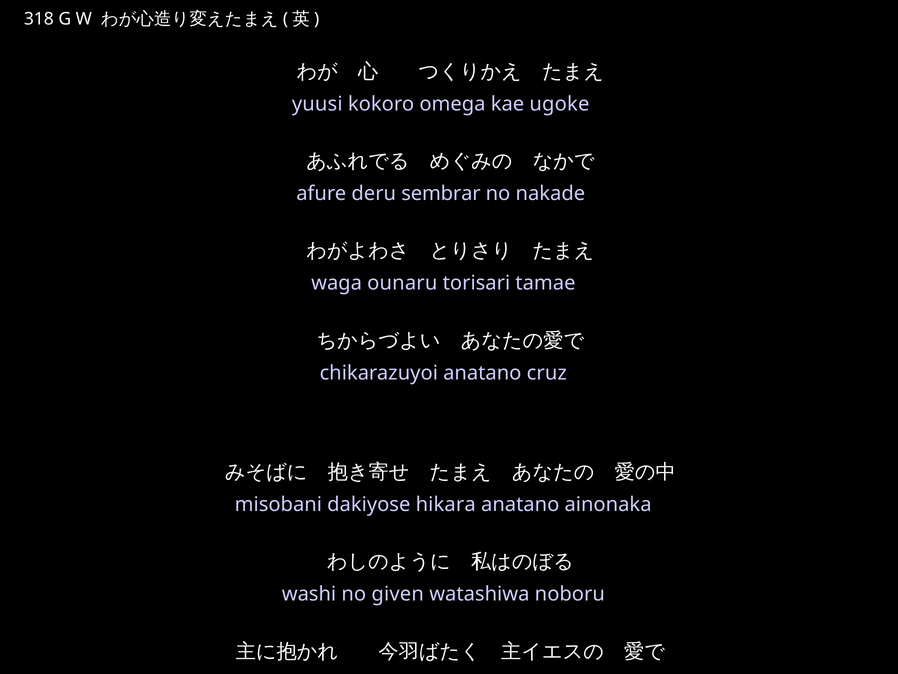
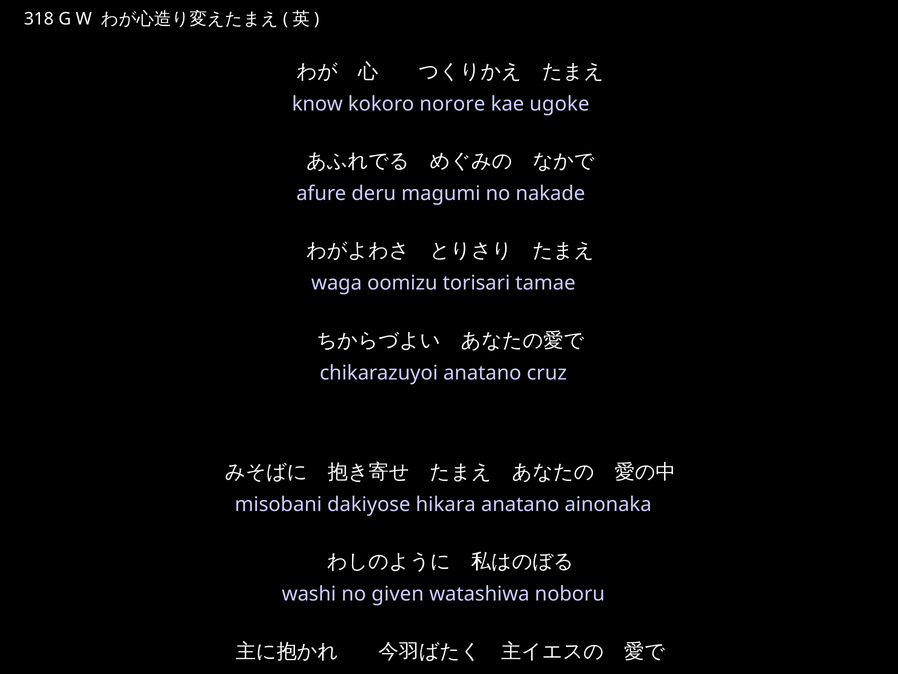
yuusi: yuusi -> know
omega: omega -> norore
sembrar: sembrar -> magumi
ounaru: ounaru -> oomizu
